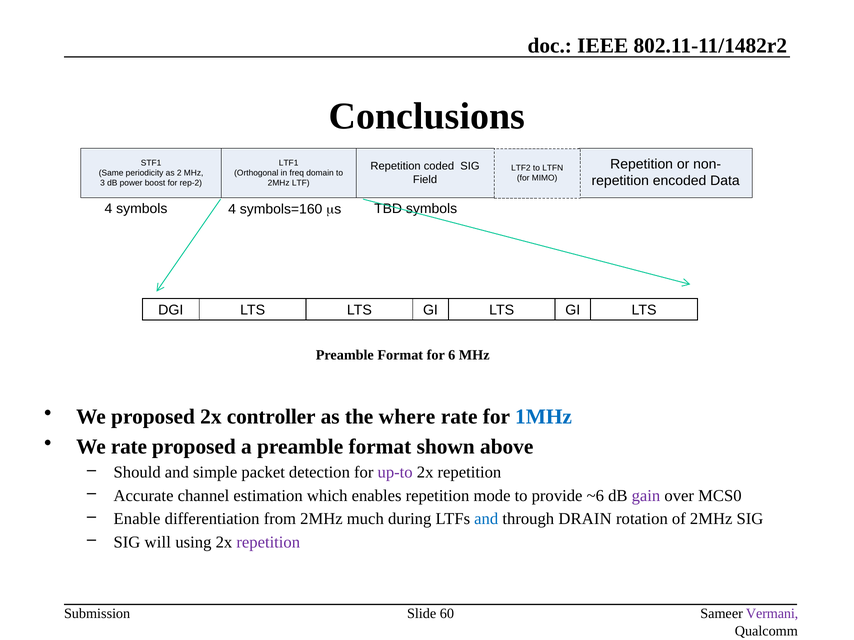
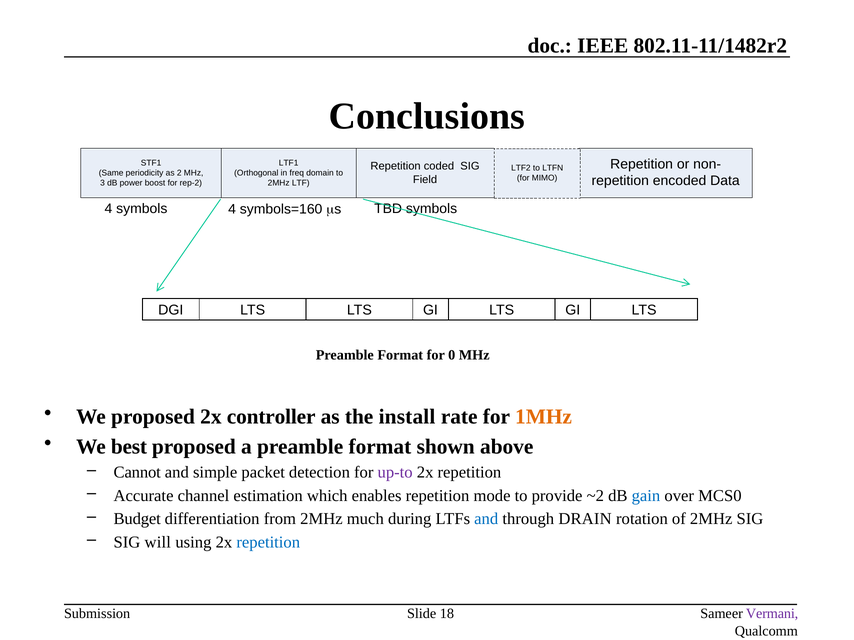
6: 6 -> 0
where: where -> install
1MHz colour: blue -> orange
We rate: rate -> best
Should: Should -> Cannot
~6: ~6 -> ~2
gain colour: purple -> blue
Enable: Enable -> Budget
repetition at (268, 543) colour: purple -> blue
60: 60 -> 18
